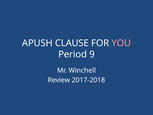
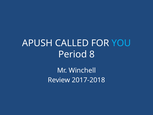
CLAUSE: CLAUSE -> CALLED
YOU colour: pink -> light blue
9: 9 -> 8
